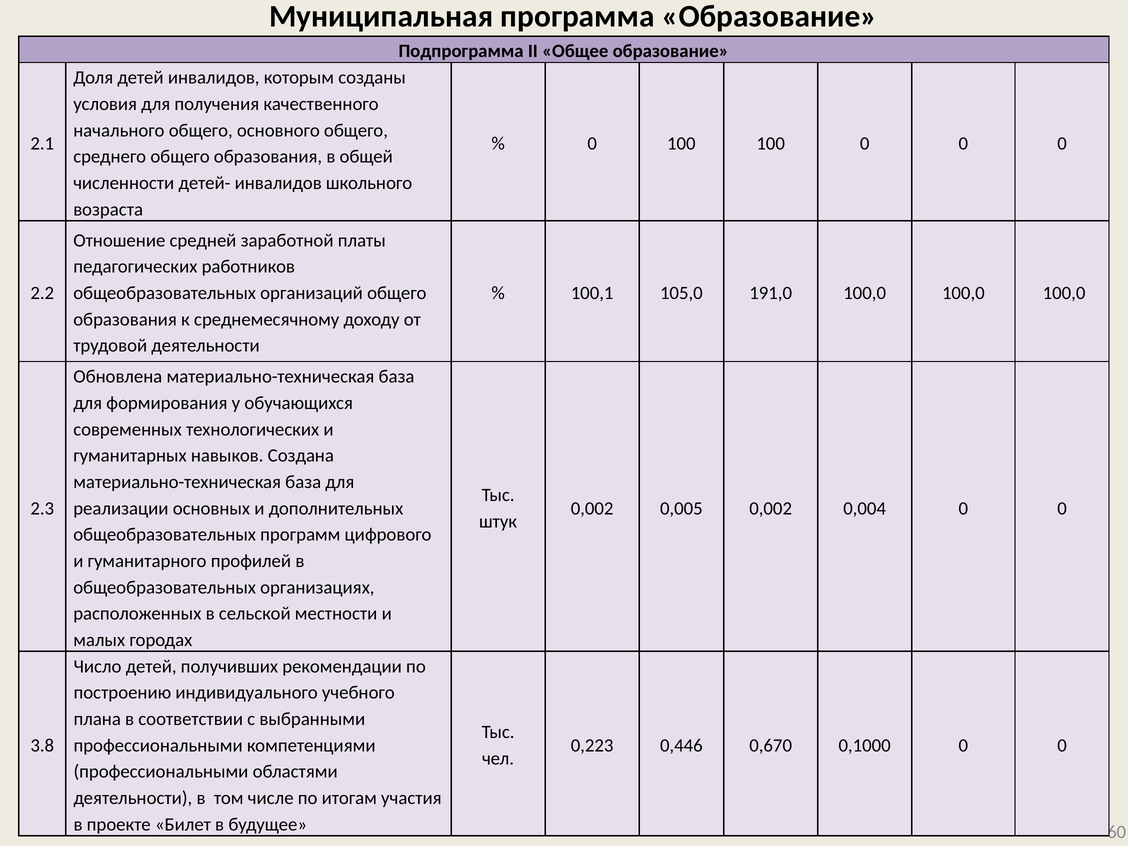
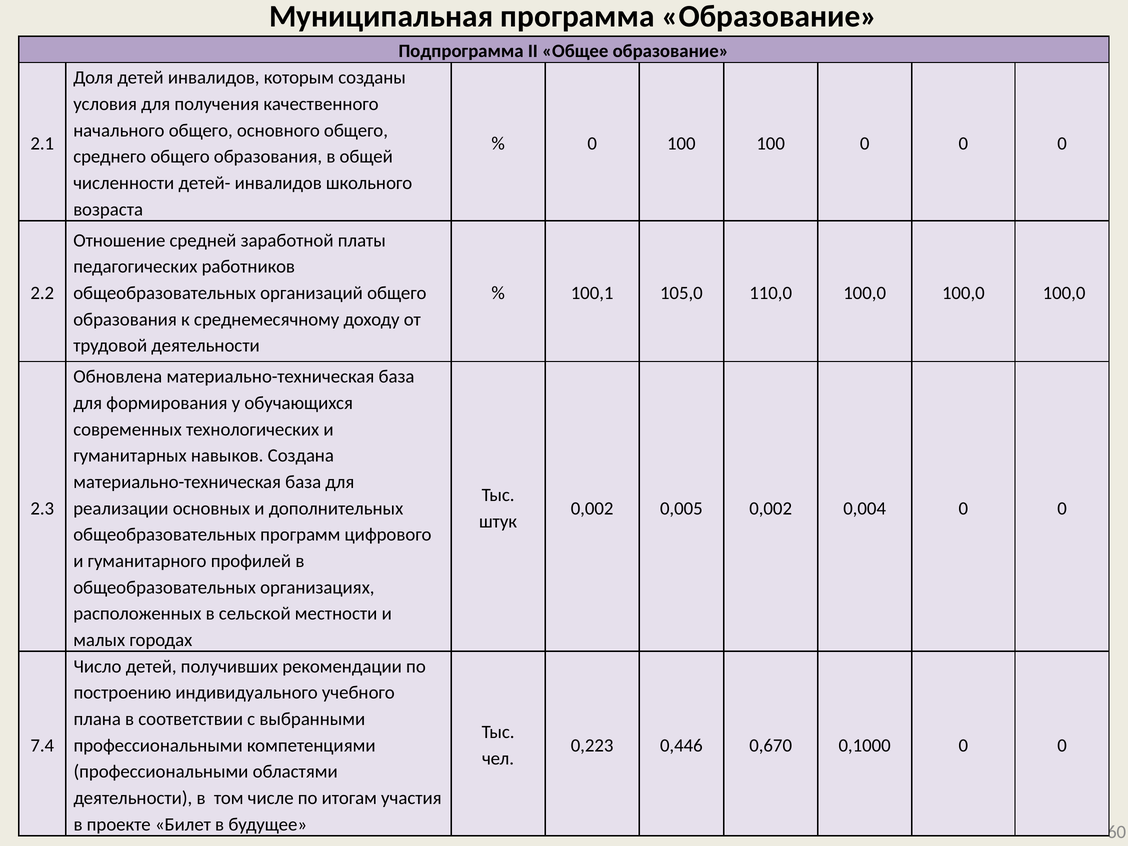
191,0: 191,0 -> 110,0
3.8: 3.8 -> 7.4
